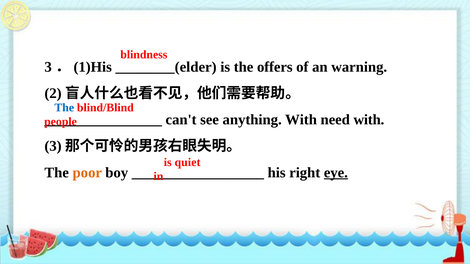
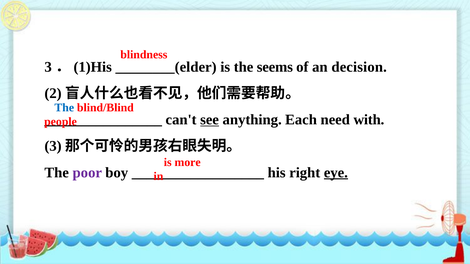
offers: offers -> seems
warning: warning -> decision
see underline: none -> present
anything With: With -> Each
quiet: quiet -> more
poor colour: orange -> purple
